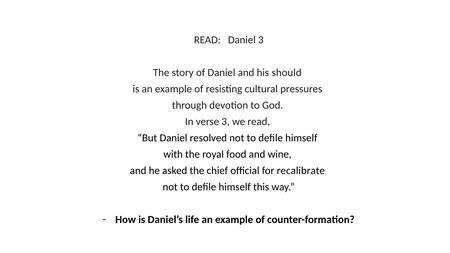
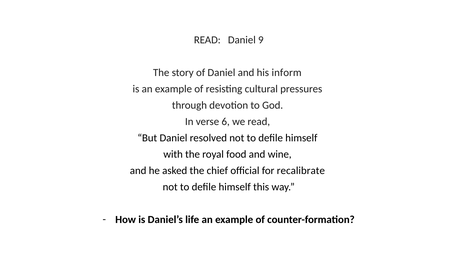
Daniel 3: 3 -> 9
should: should -> inform
verse 3: 3 -> 6
